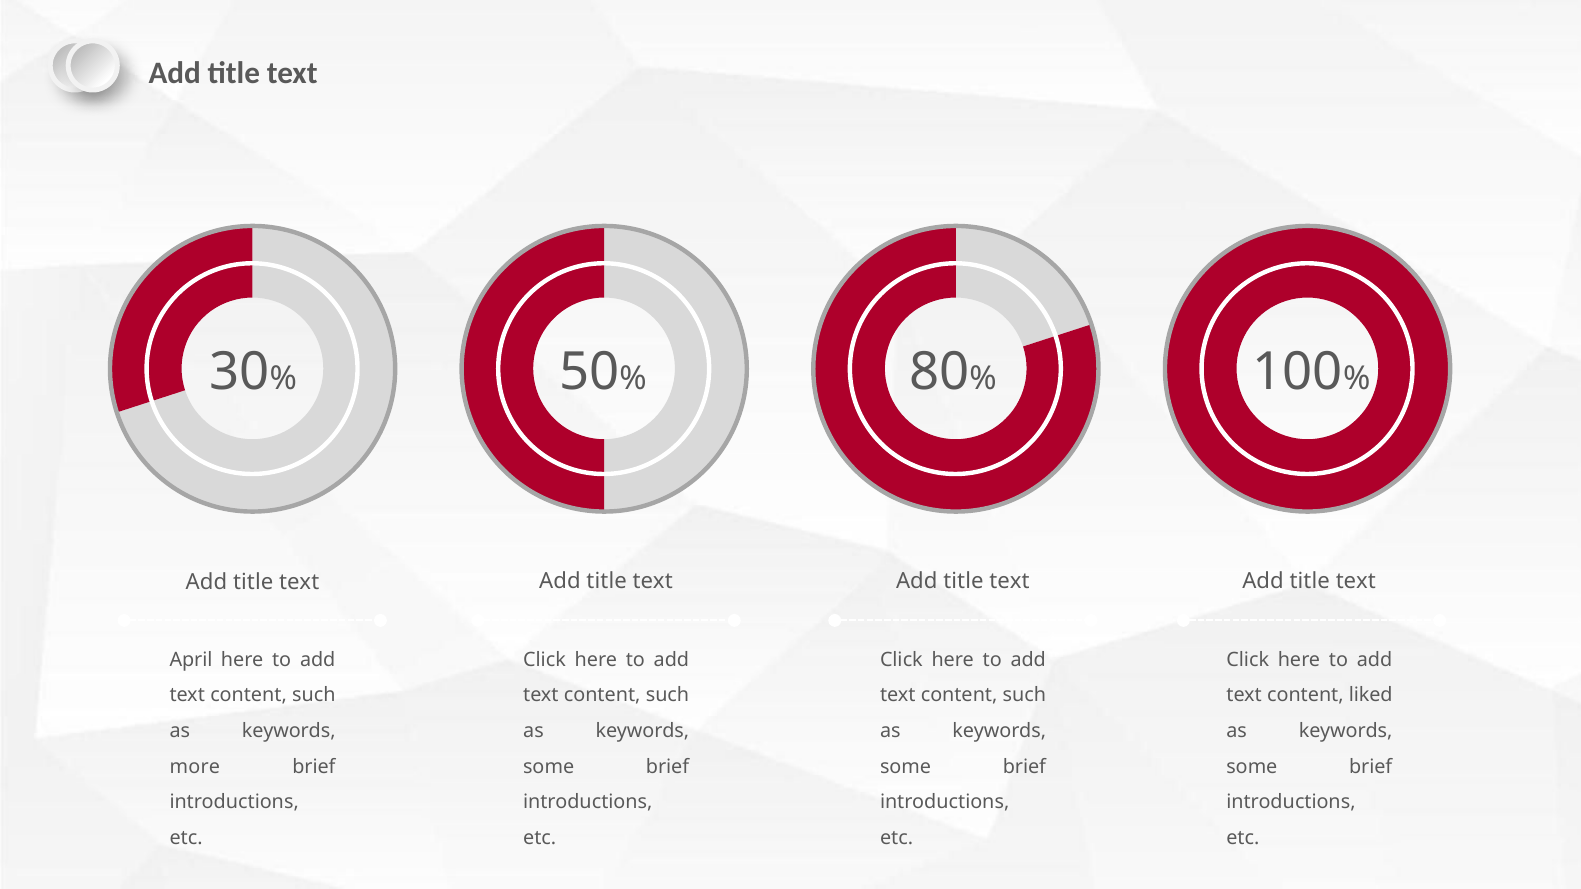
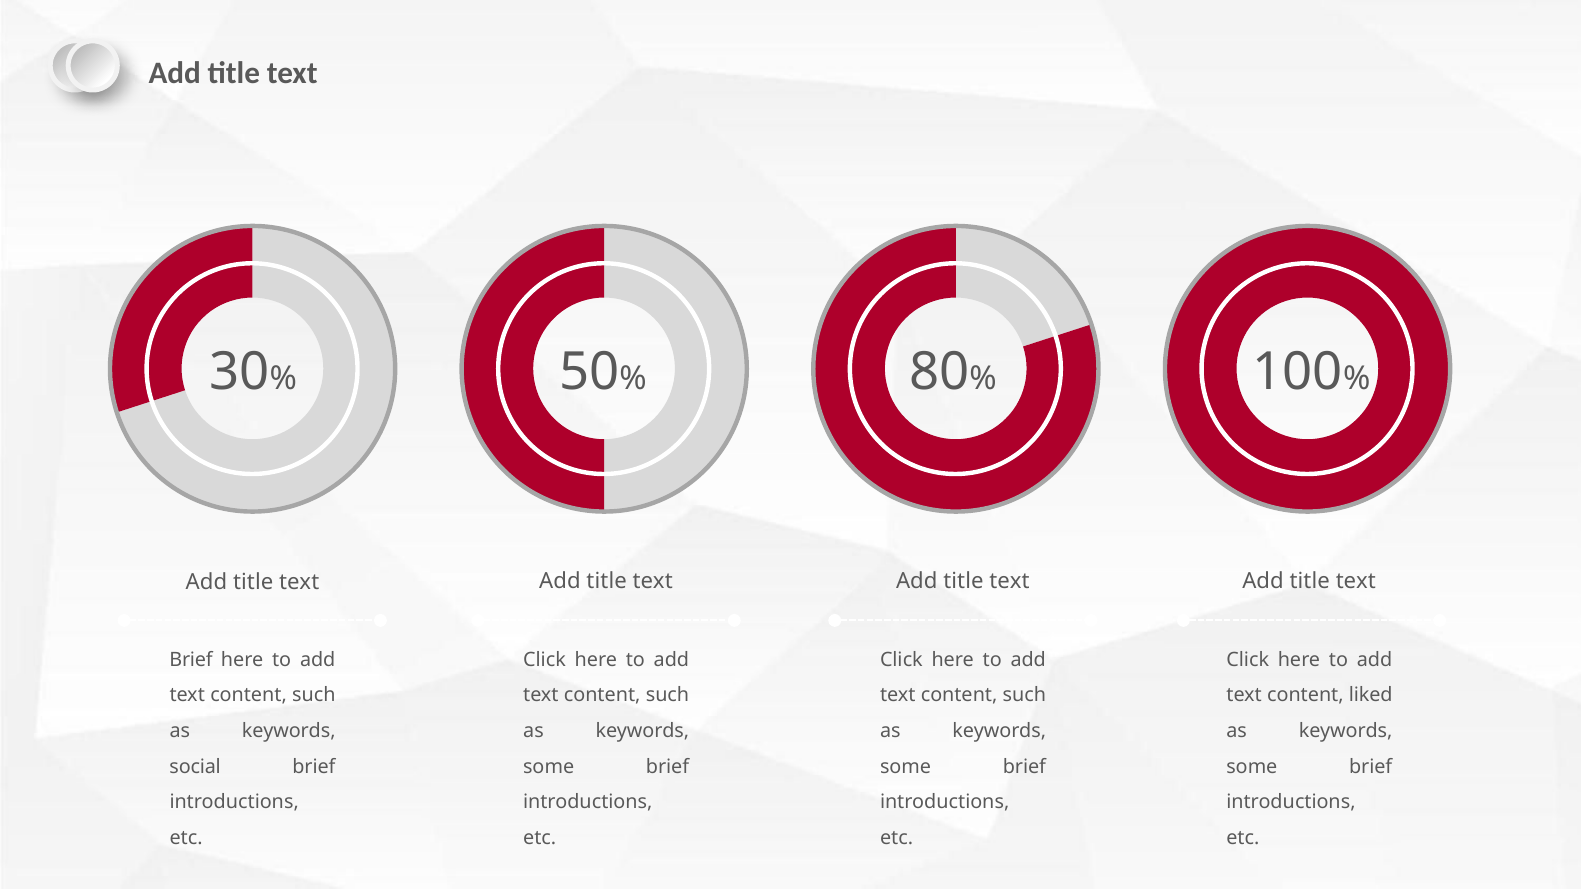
April at (191, 660): April -> Brief
more: more -> social
